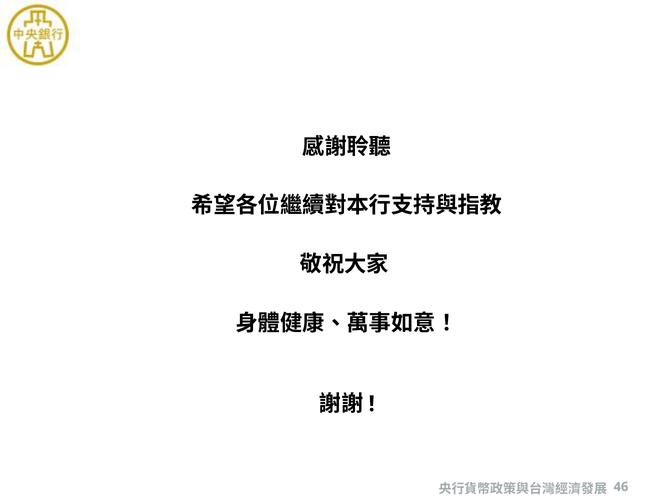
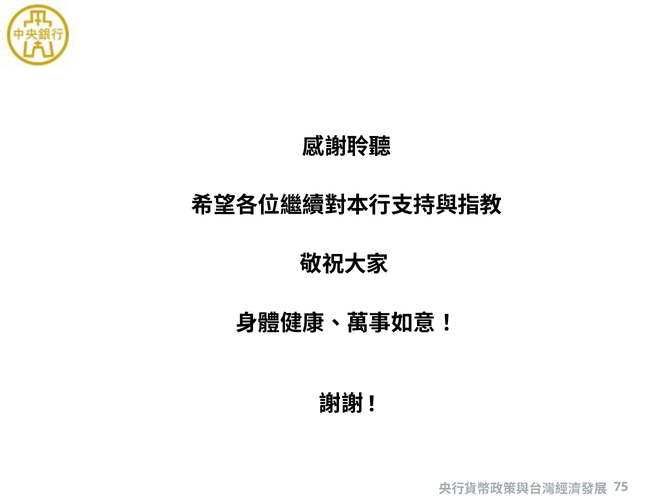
46: 46 -> 75
